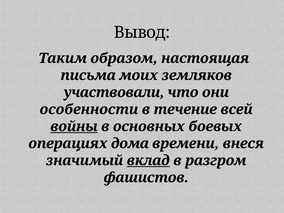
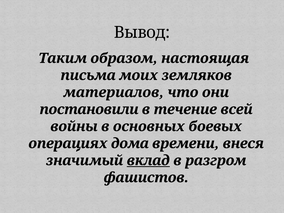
участвовали: участвовали -> материалов
особенности: особенности -> постановили
войны underline: present -> none
